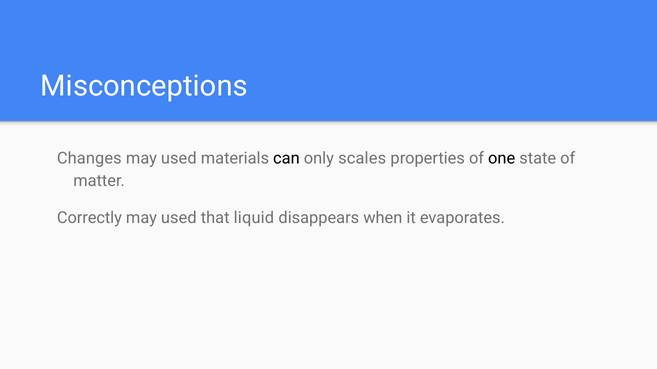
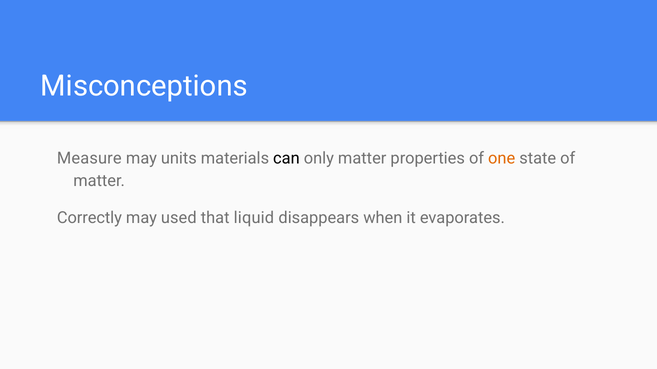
Changes: Changes -> Measure
used at (179, 158): used -> units
only scales: scales -> matter
one colour: black -> orange
